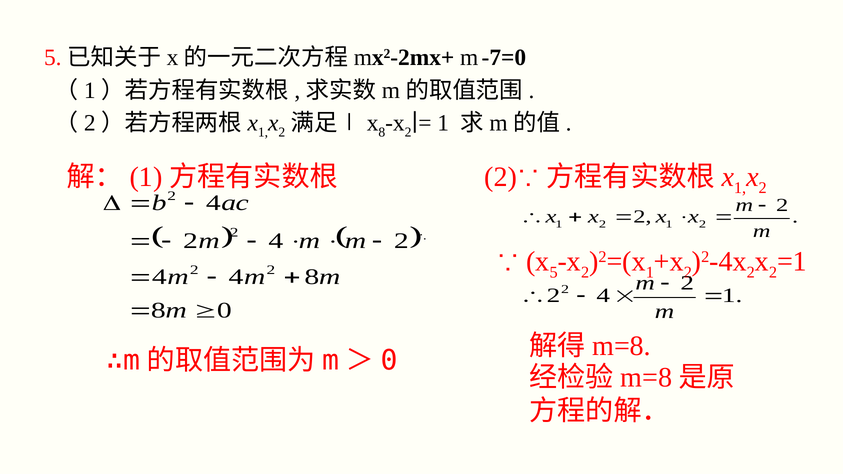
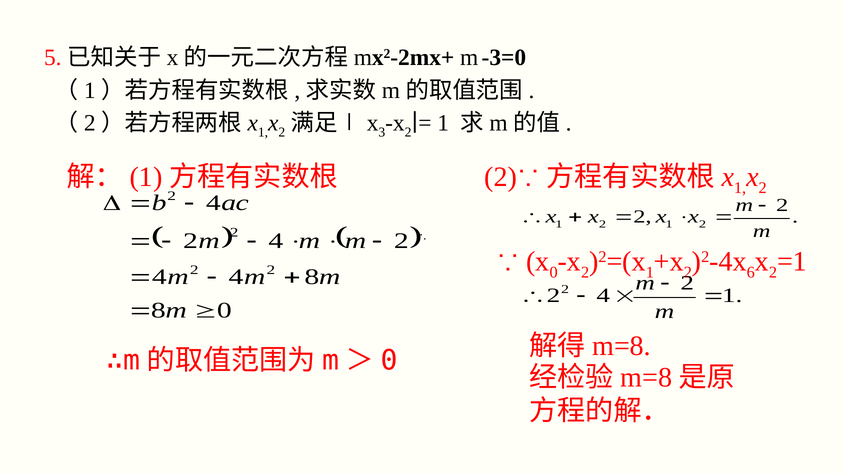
-7=0: -7=0 -> -3=0
8 at (382, 132): 8 -> 3
5 at (554, 273): 5 -> 0
2 at (751, 273): 2 -> 6
